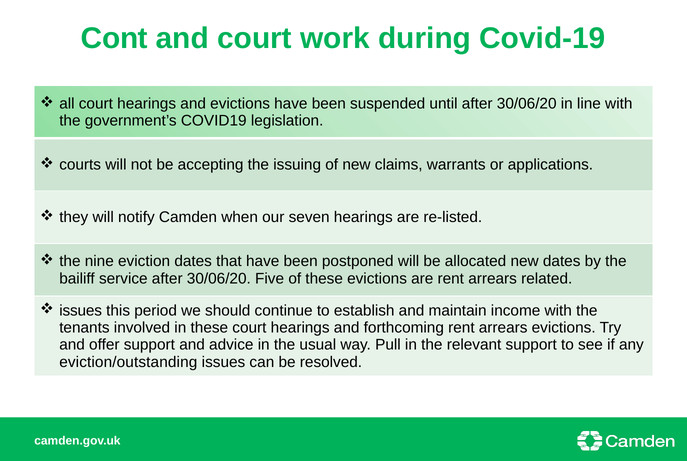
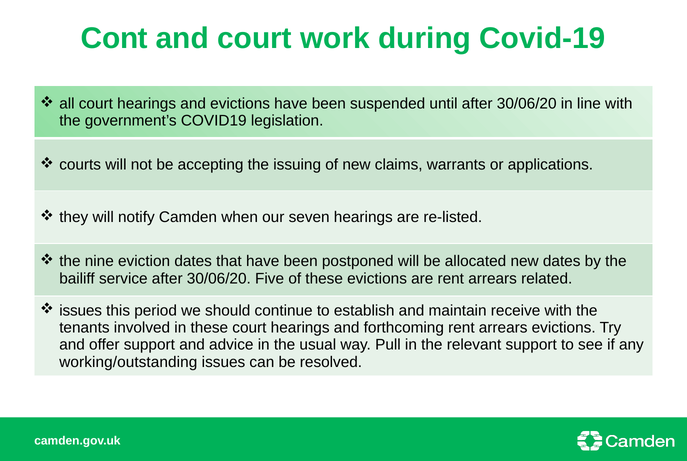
income: income -> receive
eviction/outstanding: eviction/outstanding -> working/outstanding
